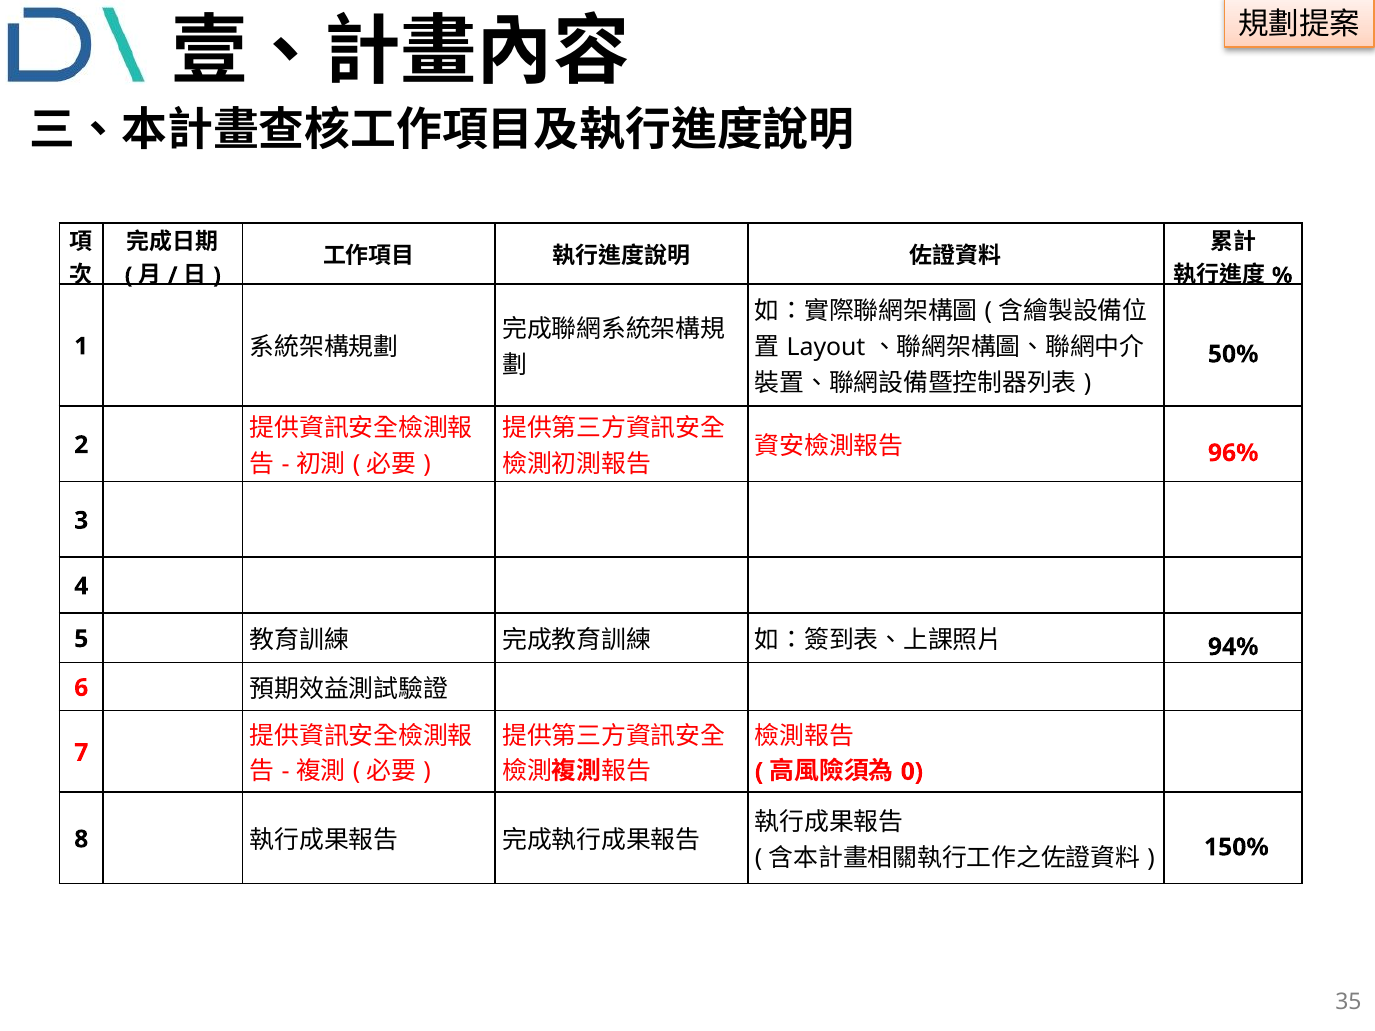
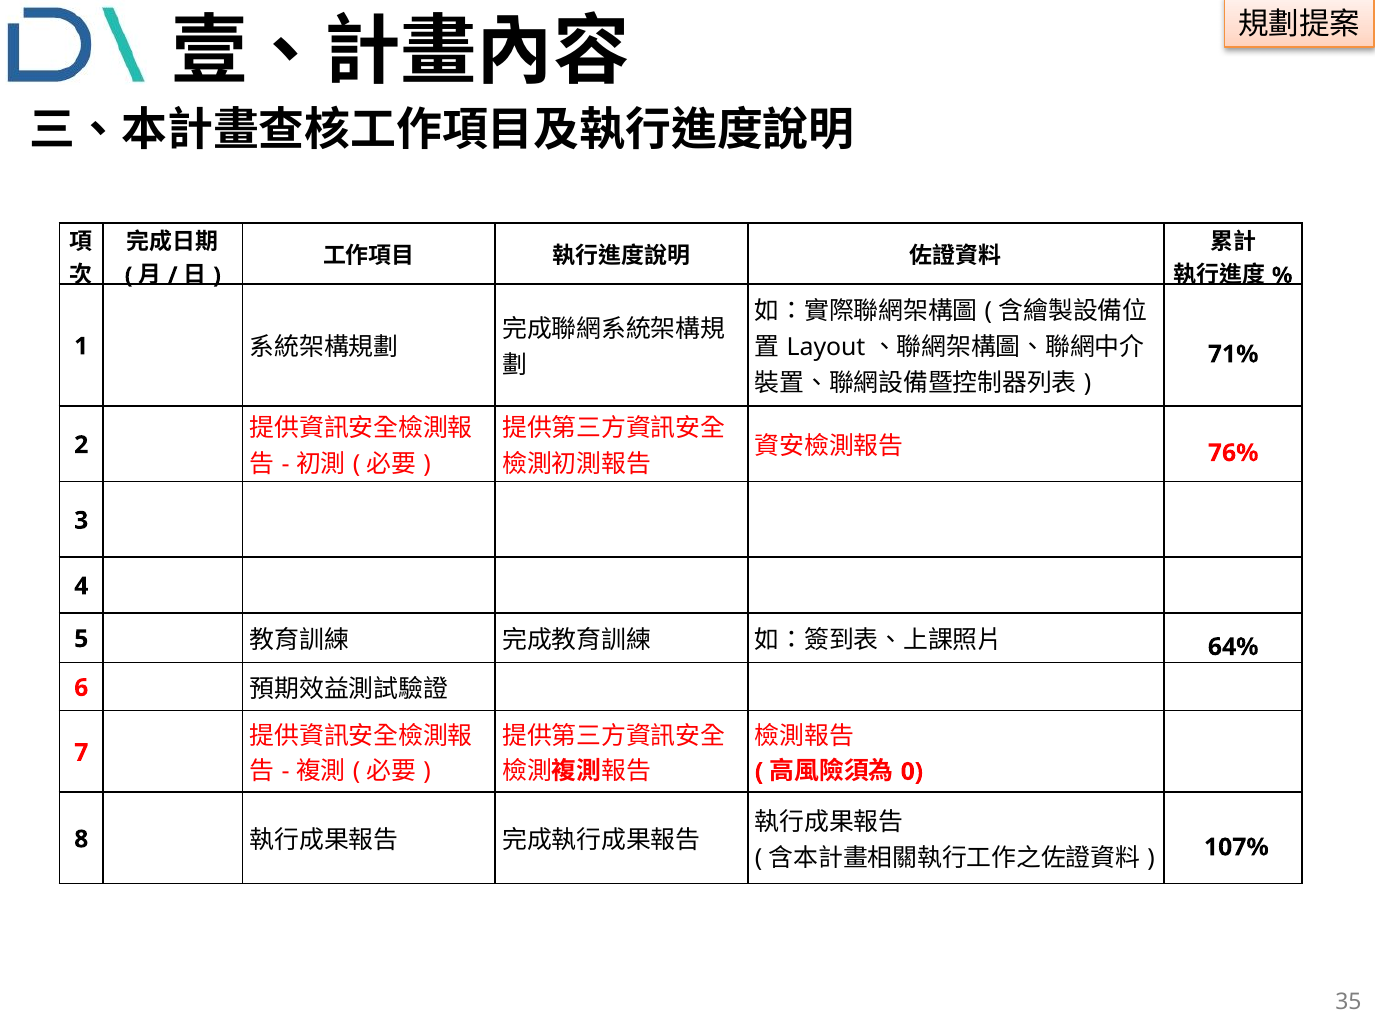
50%: 50% -> 71%
96%: 96% -> 76%
94%: 94% -> 64%
150%: 150% -> 107%
